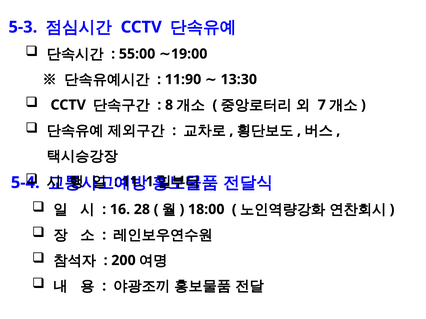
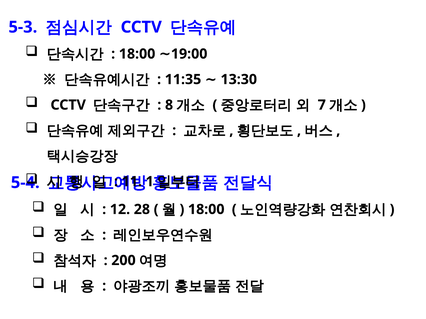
55:00 at (137, 54): 55:00 -> 18:00
11:90: 11:90 -> 11:35
16: 16 -> 12
